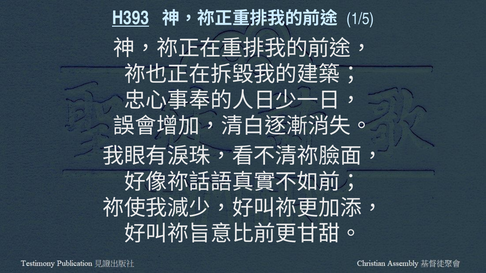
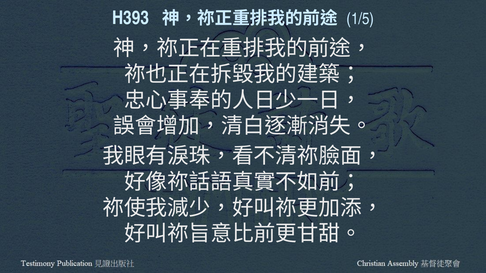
H393 underline: present -> none
